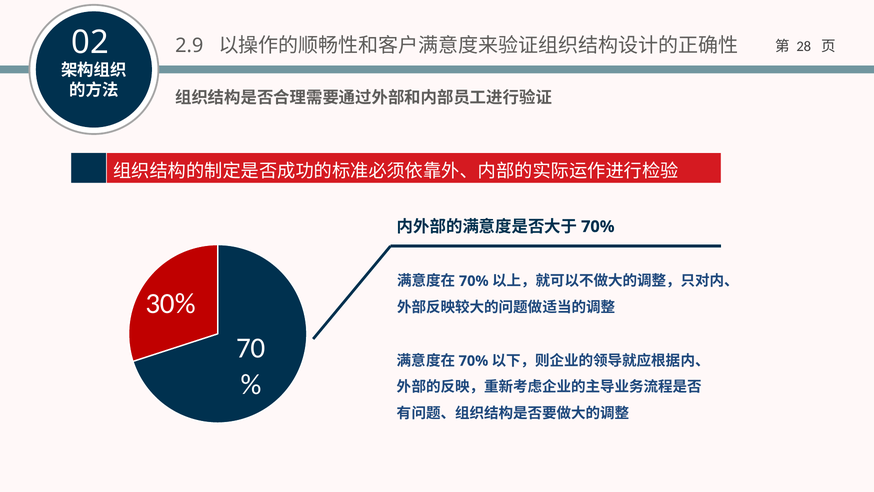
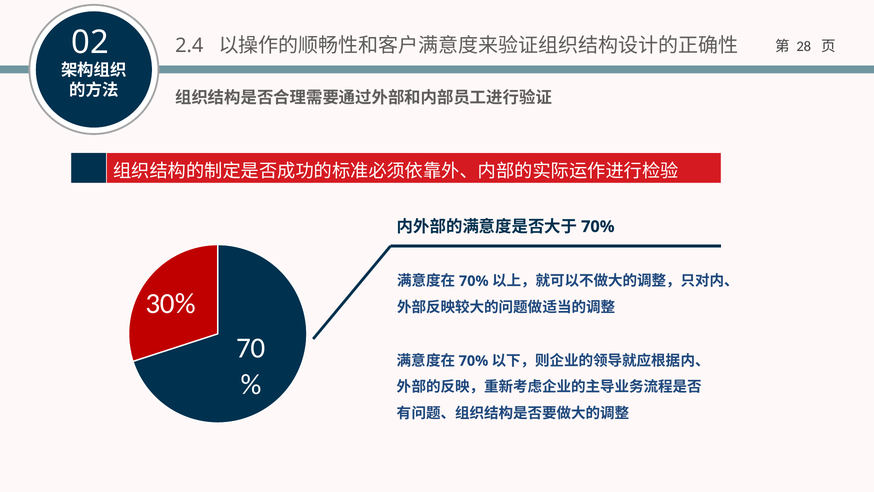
2.9: 2.9 -> 2.4
